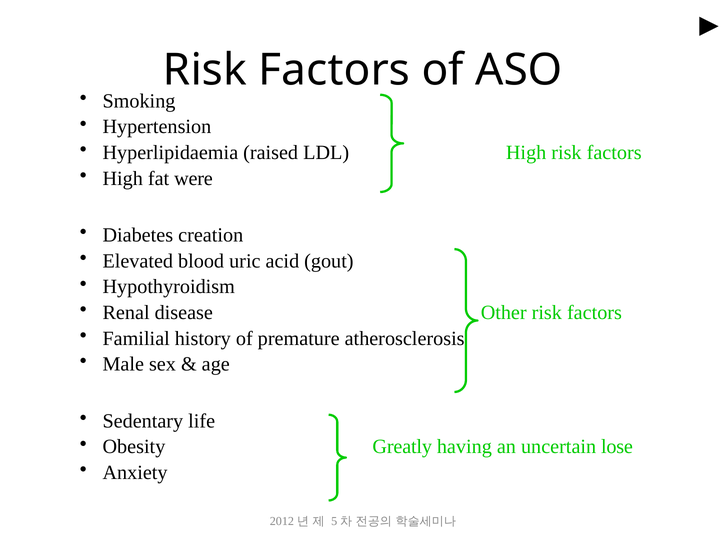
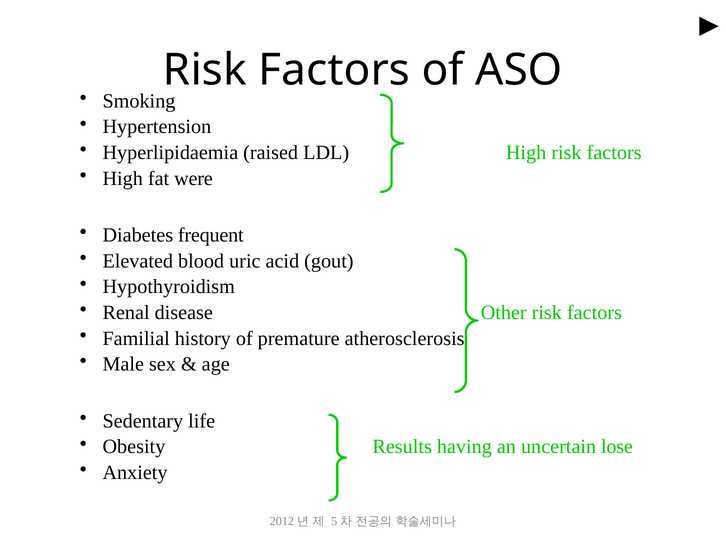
creation: creation -> frequent
Greatly: Greatly -> Results
